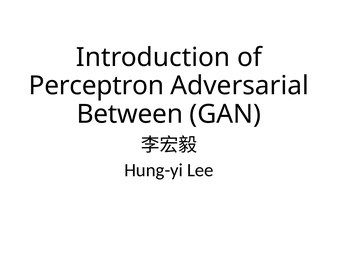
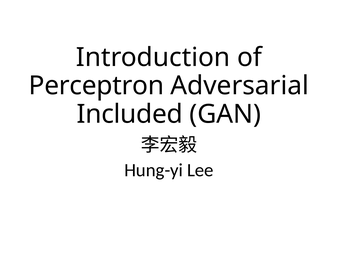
Between: Between -> Included
